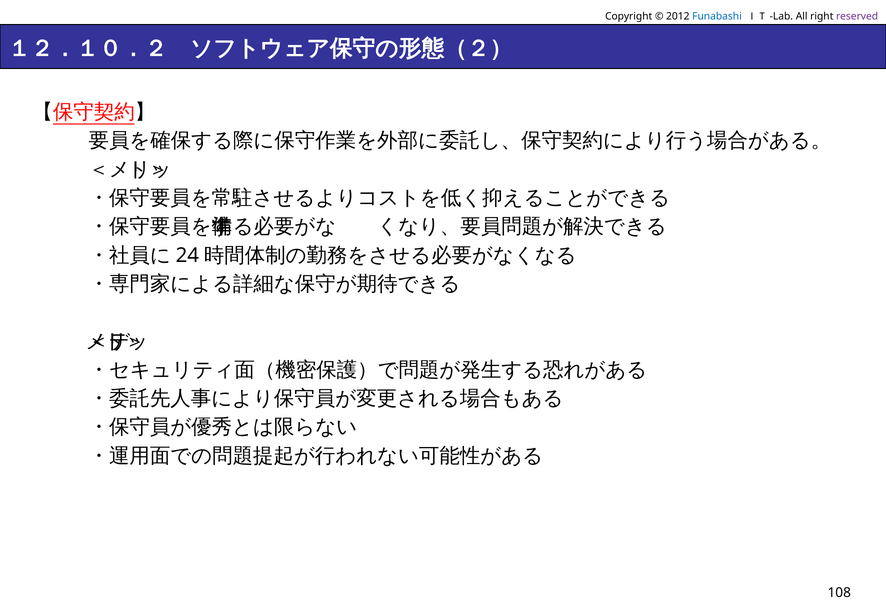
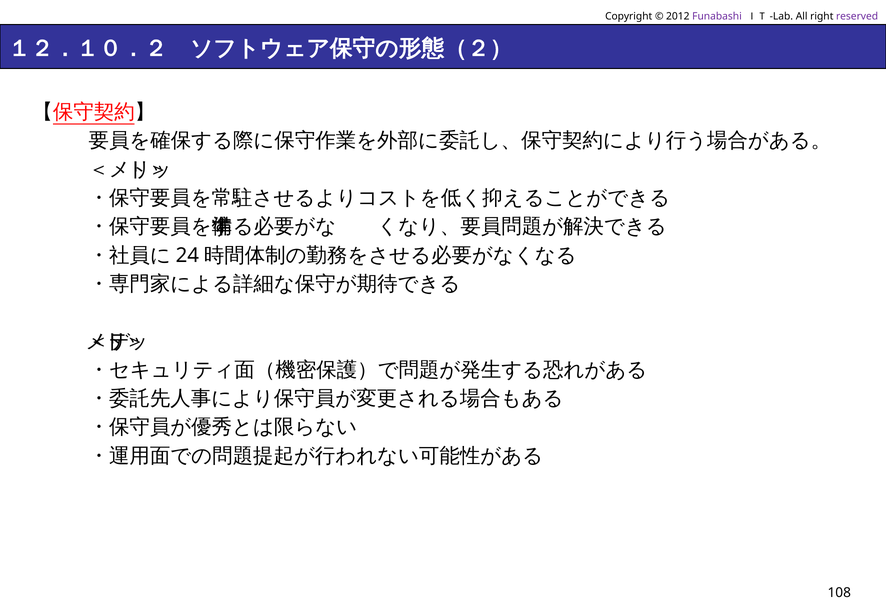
Funabashi colour: blue -> purple
